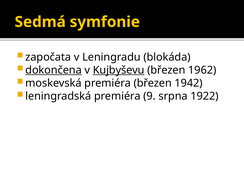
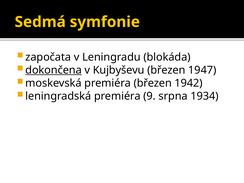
Kujbyševu underline: present -> none
1962: 1962 -> 1947
1922: 1922 -> 1934
